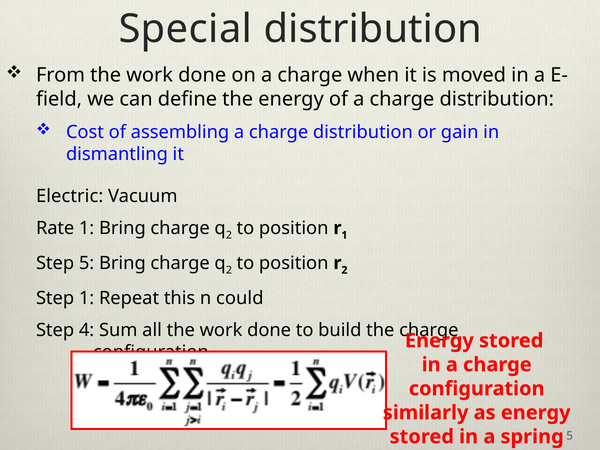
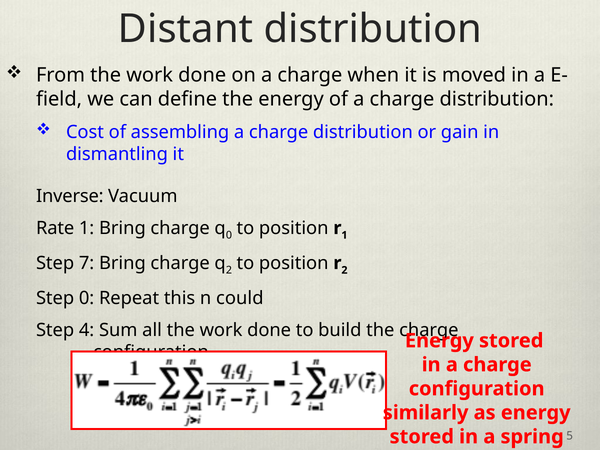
Special: Special -> Distant
Electric: Electric -> Inverse
2 at (229, 235): 2 -> 0
Step 5: 5 -> 7
Step 1: 1 -> 0
